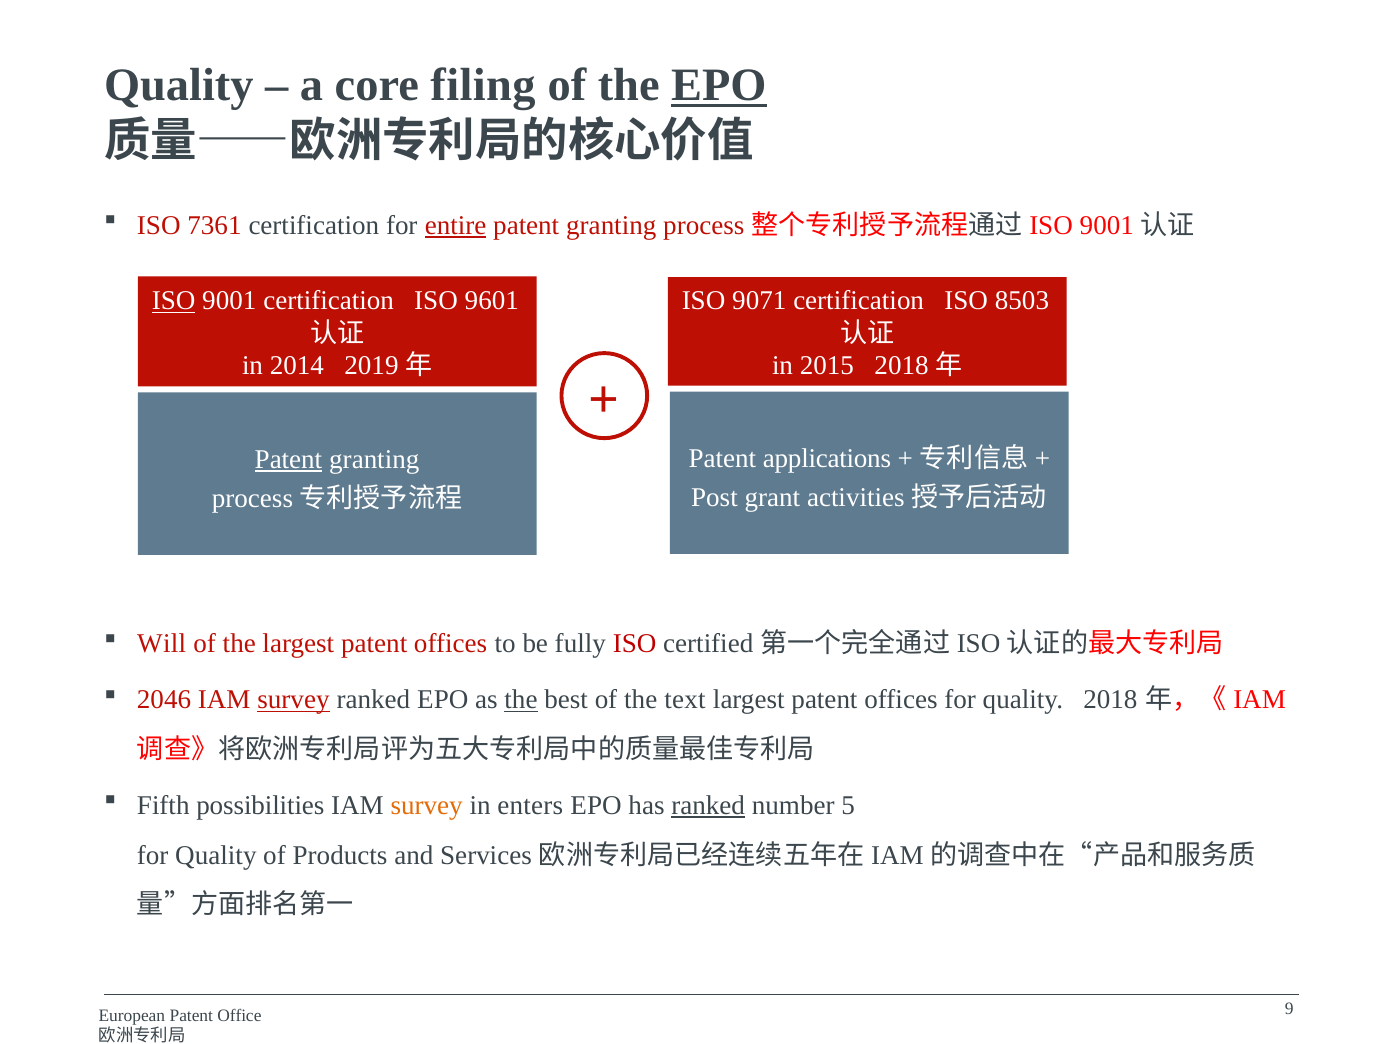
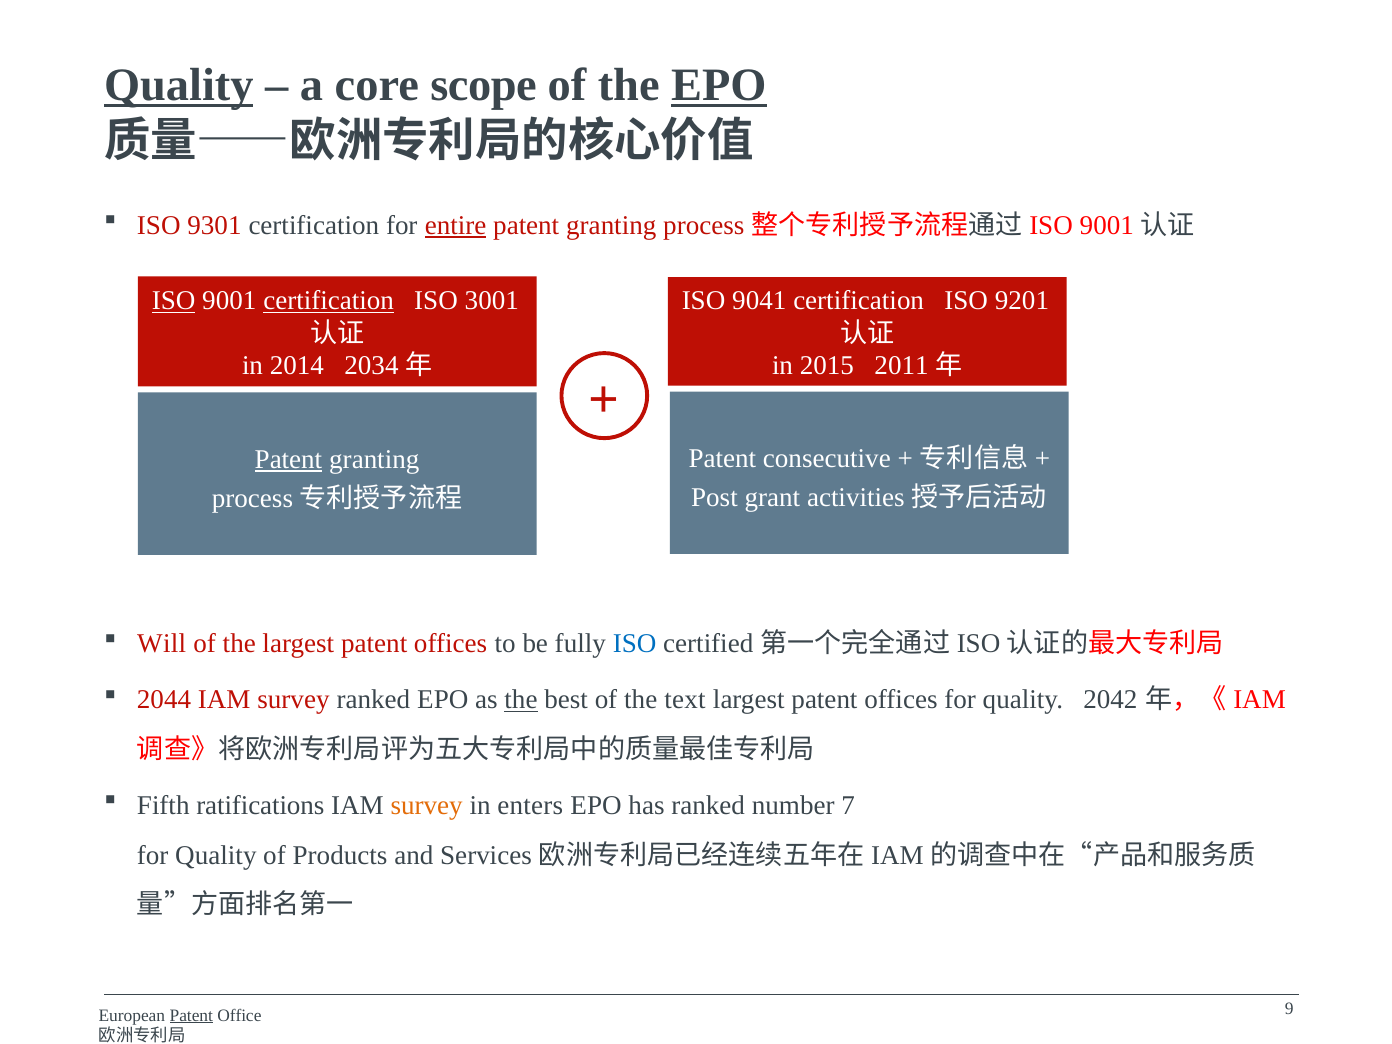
Quality at (179, 86) underline: none -> present
filing: filing -> scope
7361: 7361 -> 9301
9071: 9071 -> 9041
8503: 8503 -> 9201
certification at (329, 301) underline: none -> present
9601: 9601 -> 3001
2015 2018: 2018 -> 2011
2019: 2019 -> 2034
applications: applications -> consecutive
ISO at (635, 644) colour: red -> blue
2046: 2046 -> 2044
survey at (293, 700) underline: present -> none
quality 2018: 2018 -> 2042
possibilities: possibilities -> ratifications
ranked at (708, 805) underline: present -> none
5: 5 -> 7
Patent at (191, 1015) underline: none -> present
